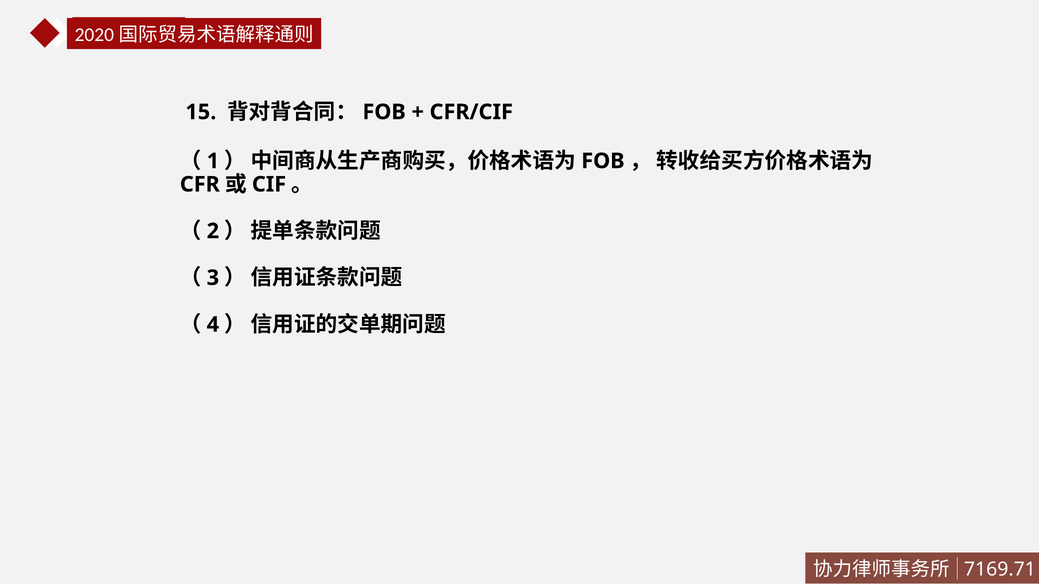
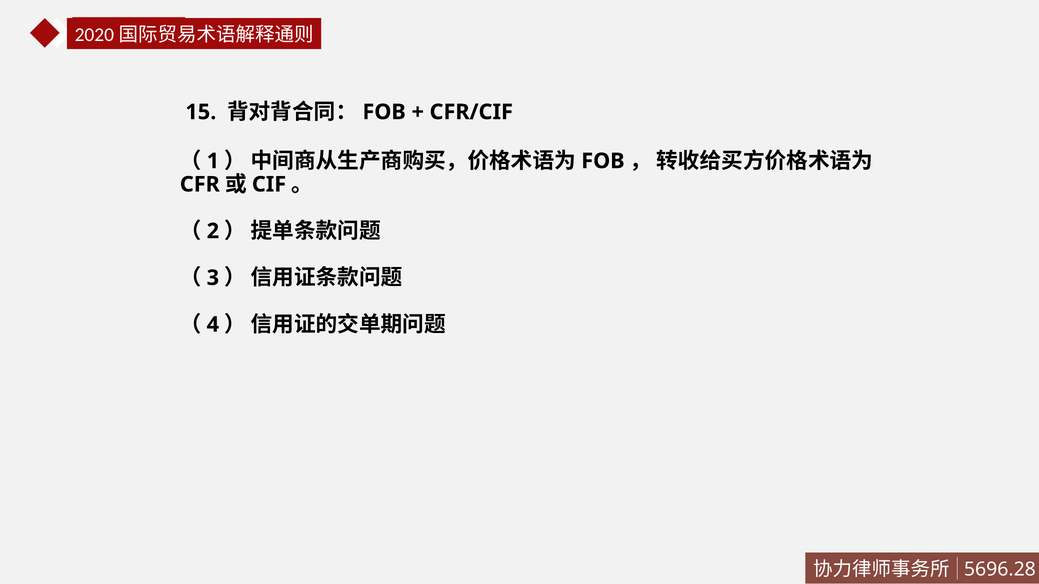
7169.71: 7169.71 -> 5696.28
